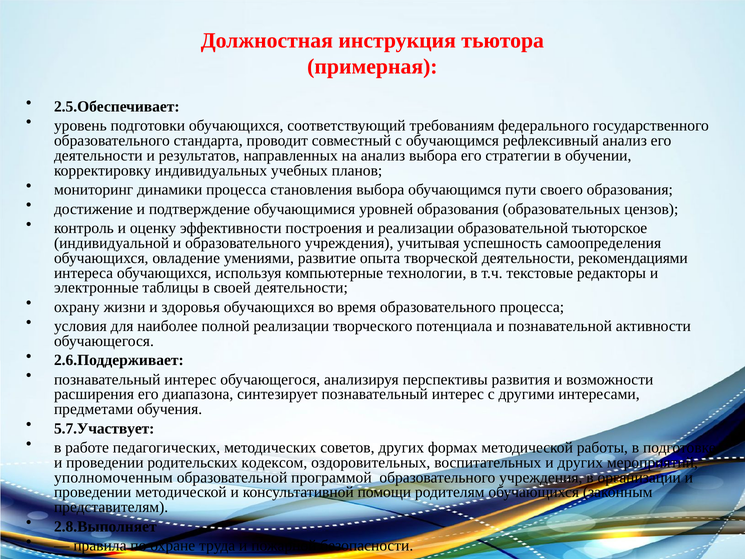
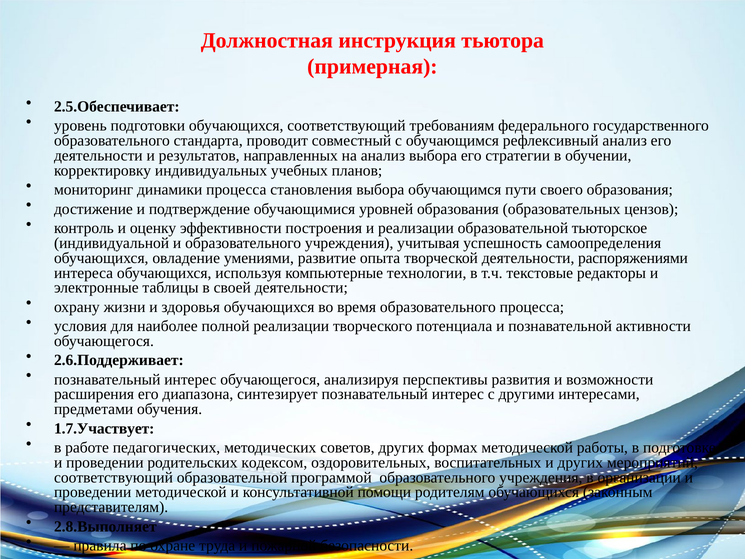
рекомендациями: рекомендациями -> распоряжениями
5.7.Участвует: 5.7.Участвует -> 1.7.Участвует
уполномоченным at (113, 477): уполномоченным -> соответствующий
